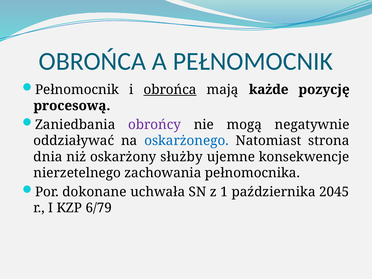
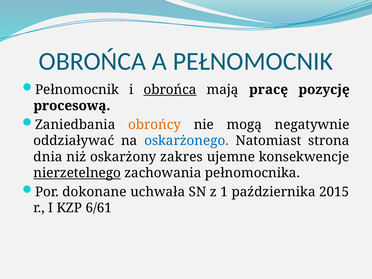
każde: każde -> pracę
obrońcy colour: purple -> orange
służby: służby -> zakres
nierzetelnego underline: none -> present
2045: 2045 -> 2015
6/79: 6/79 -> 6/61
